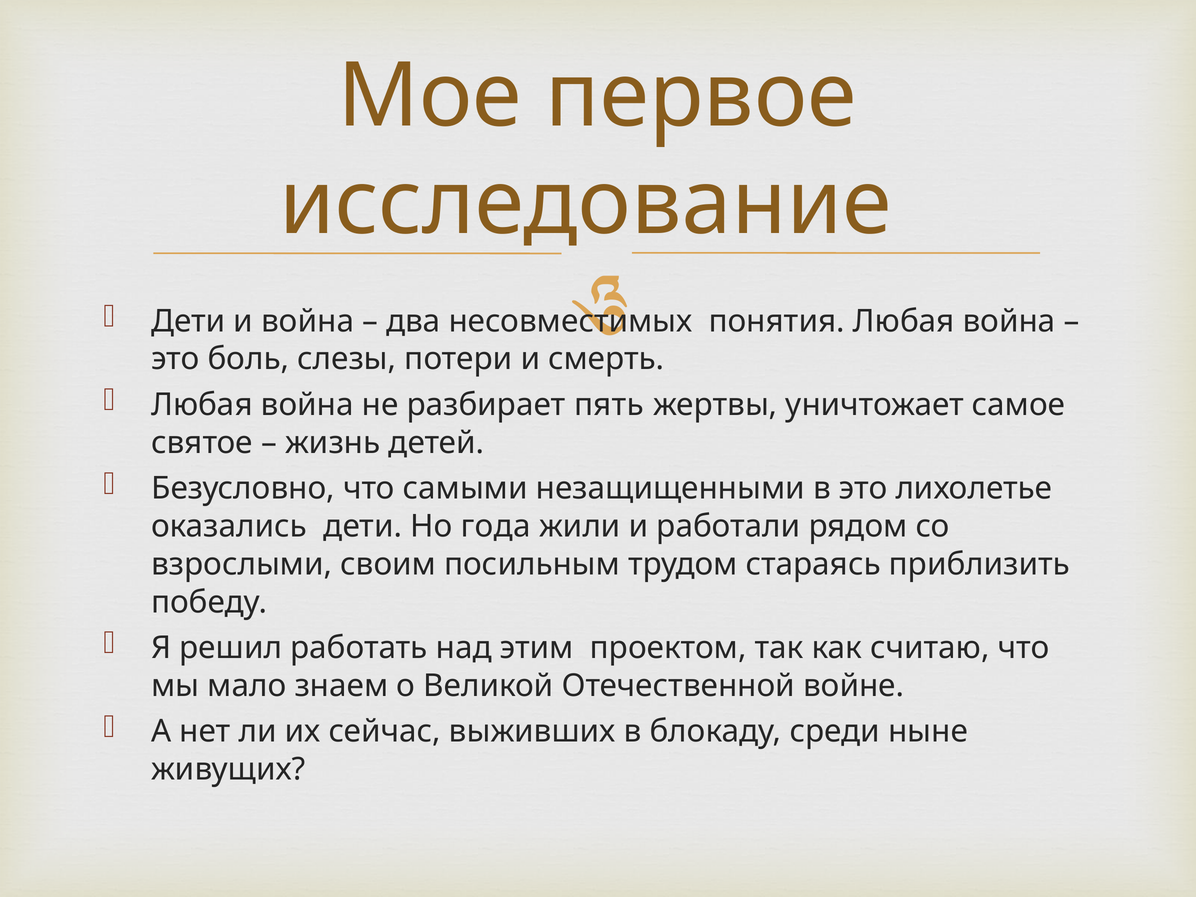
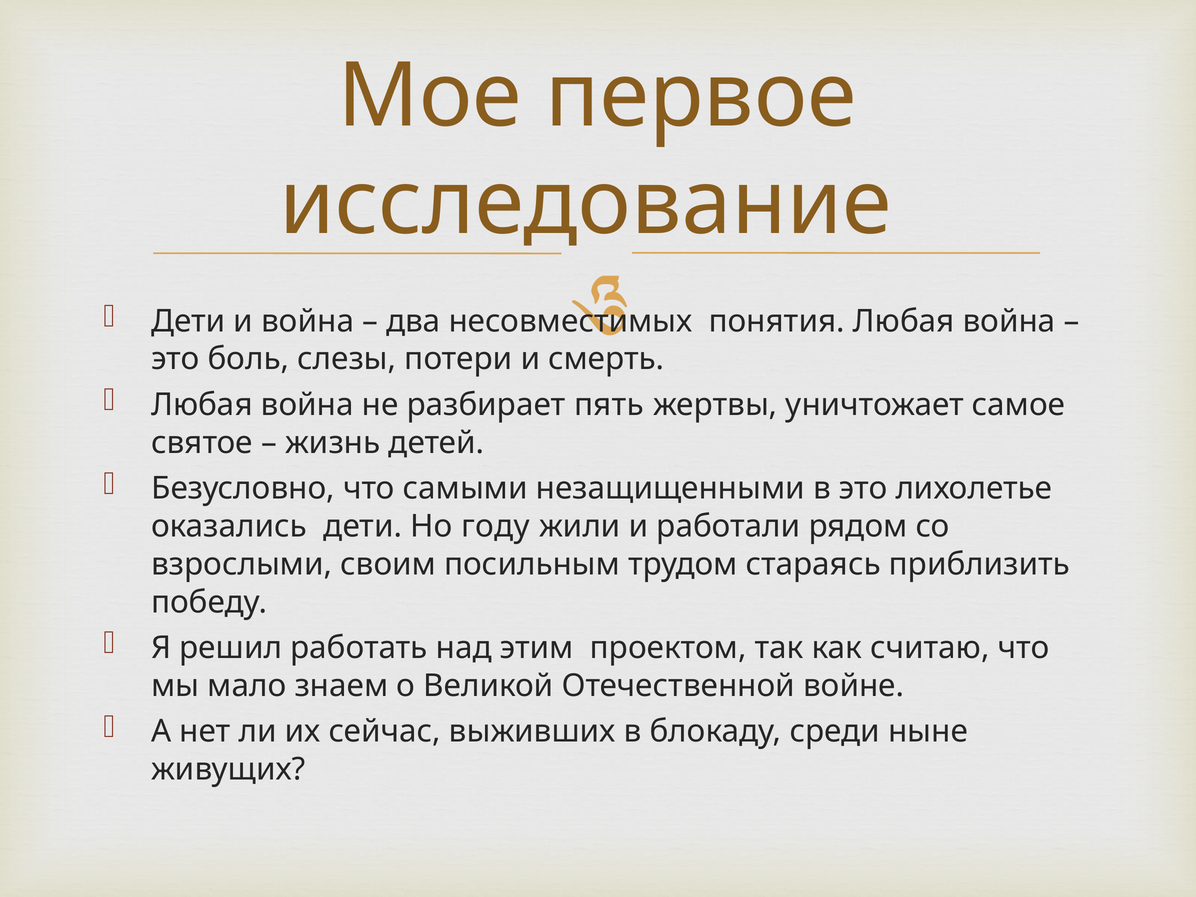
года: года -> году
